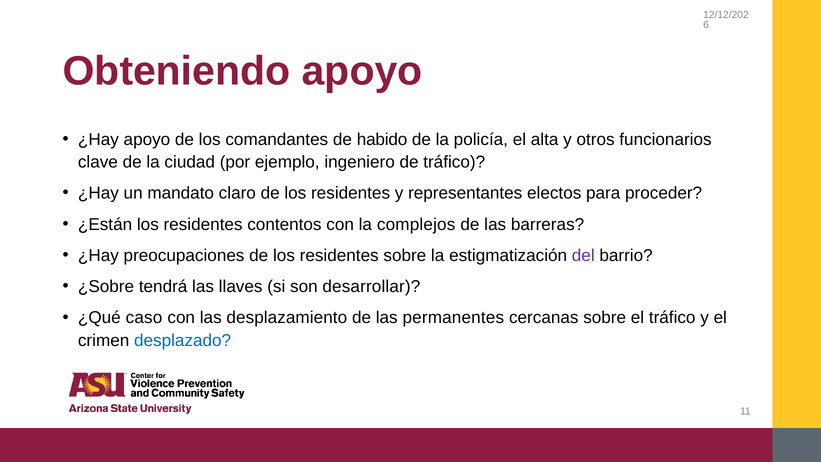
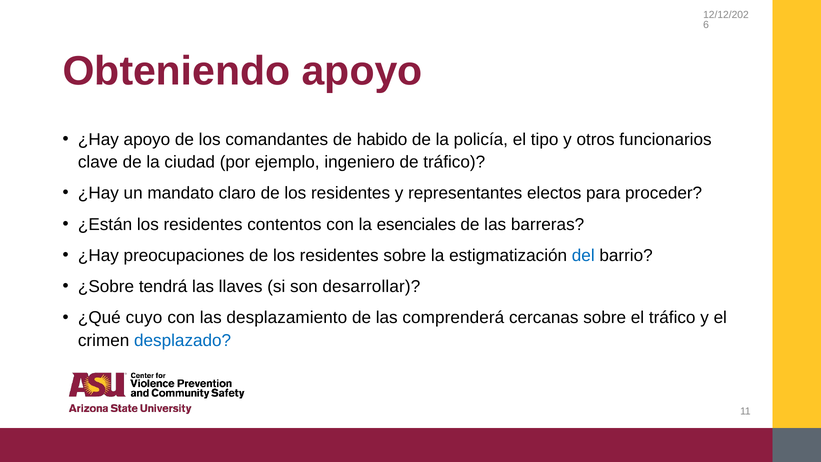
alta: alta -> tipo
complejos: complejos -> esenciales
del colour: purple -> blue
caso: caso -> cuyo
permanentes: permanentes -> comprenderá
